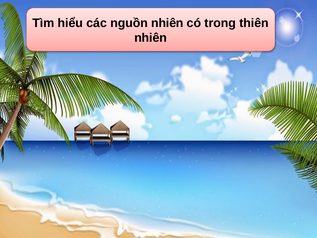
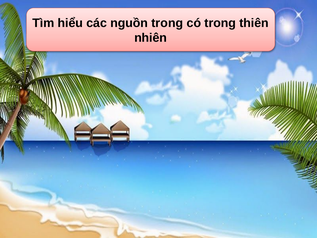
nguồn nhiên: nhiên -> trong
